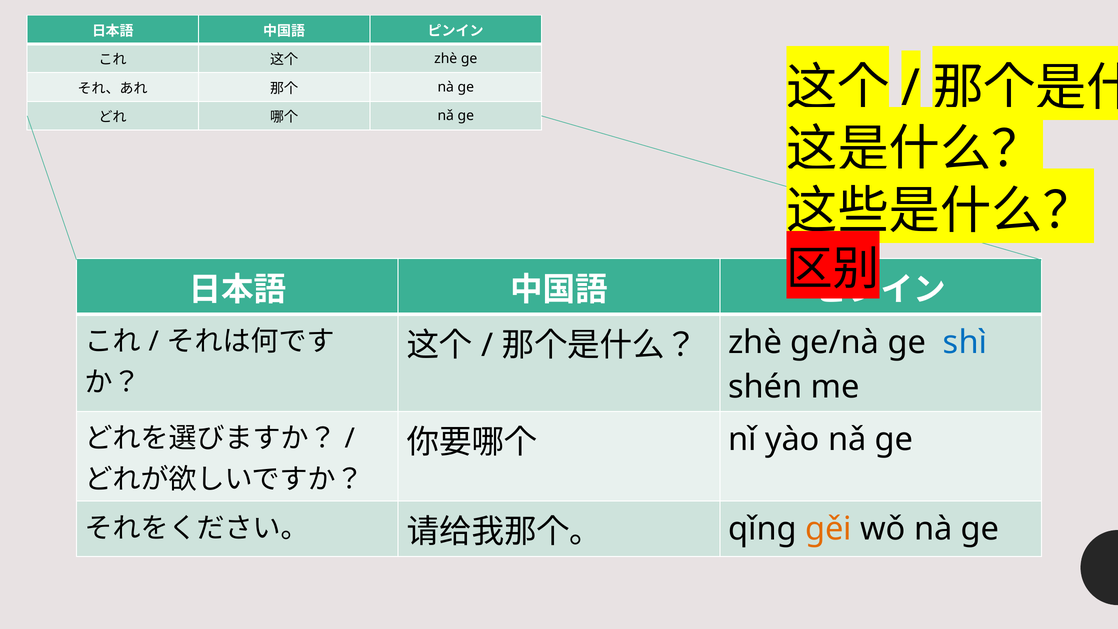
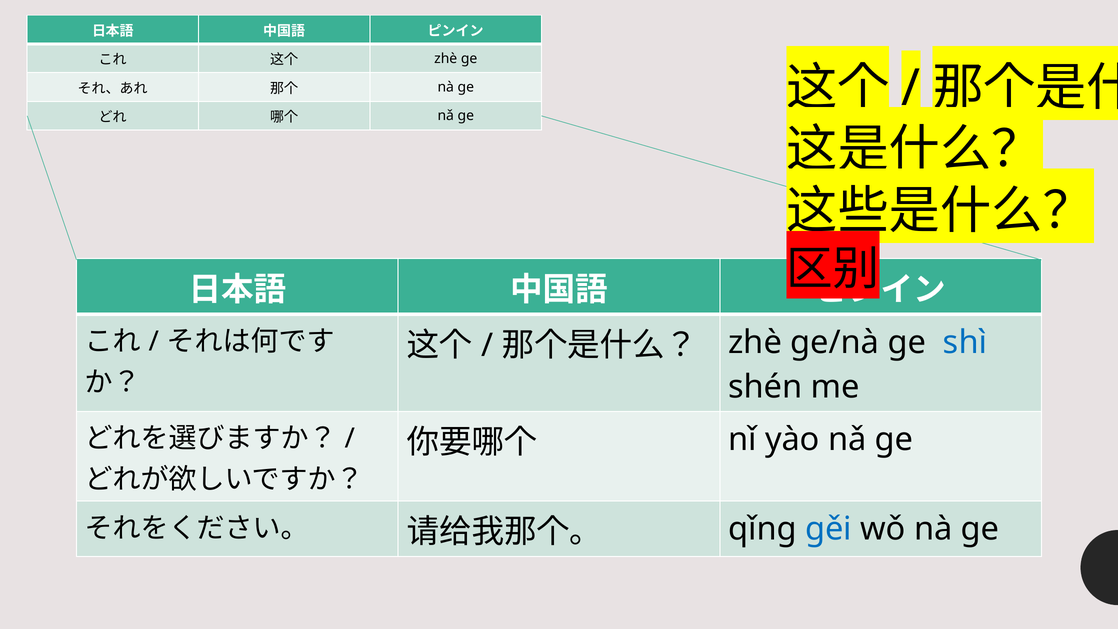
gěi colour: orange -> blue
